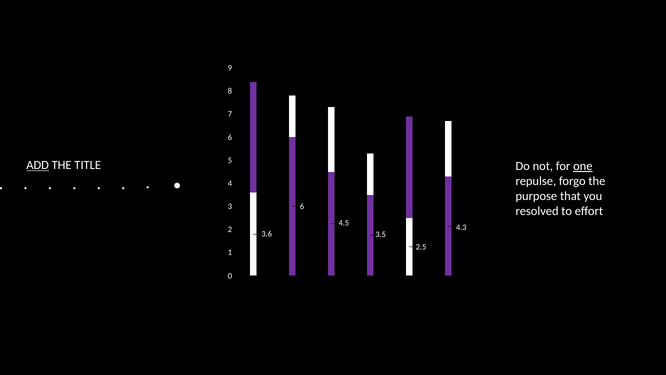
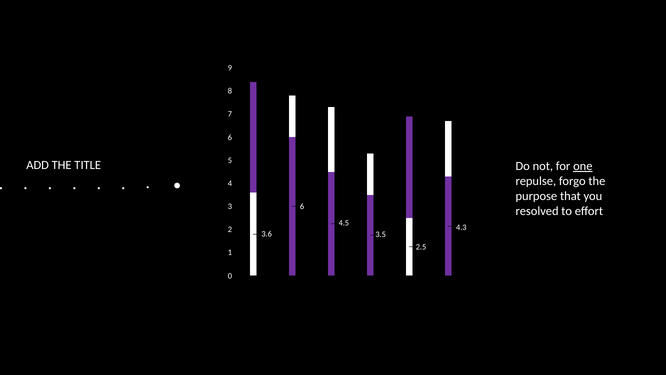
ADD underline: present -> none
